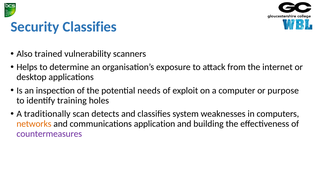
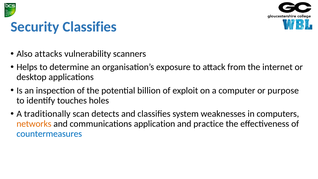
trained: trained -> attacks
needs: needs -> billion
training: training -> touches
building: building -> practice
countermeasures colour: purple -> blue
